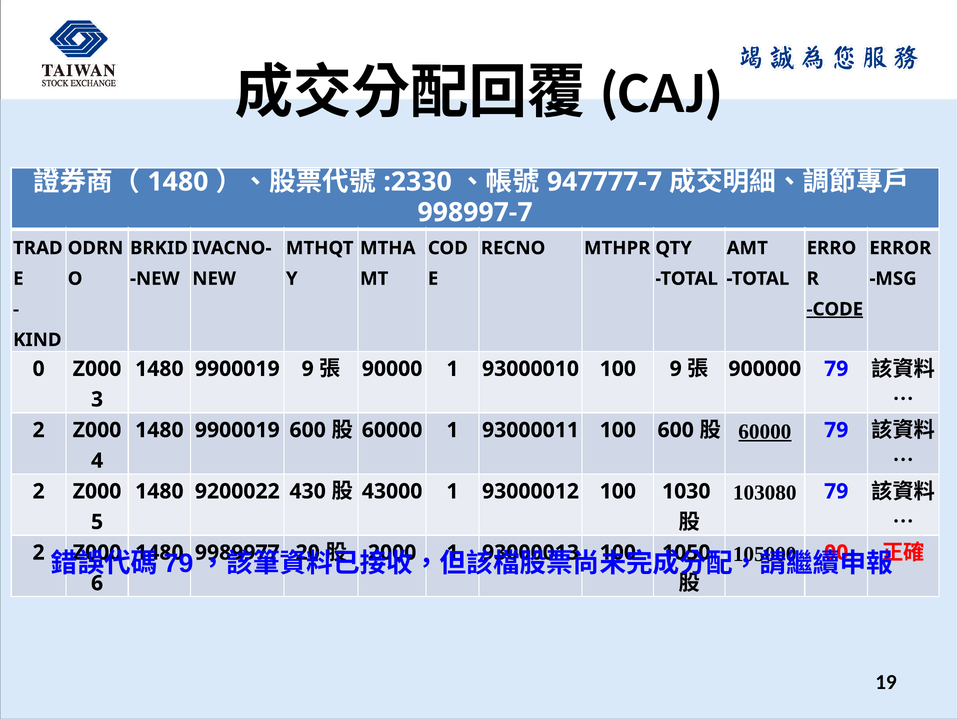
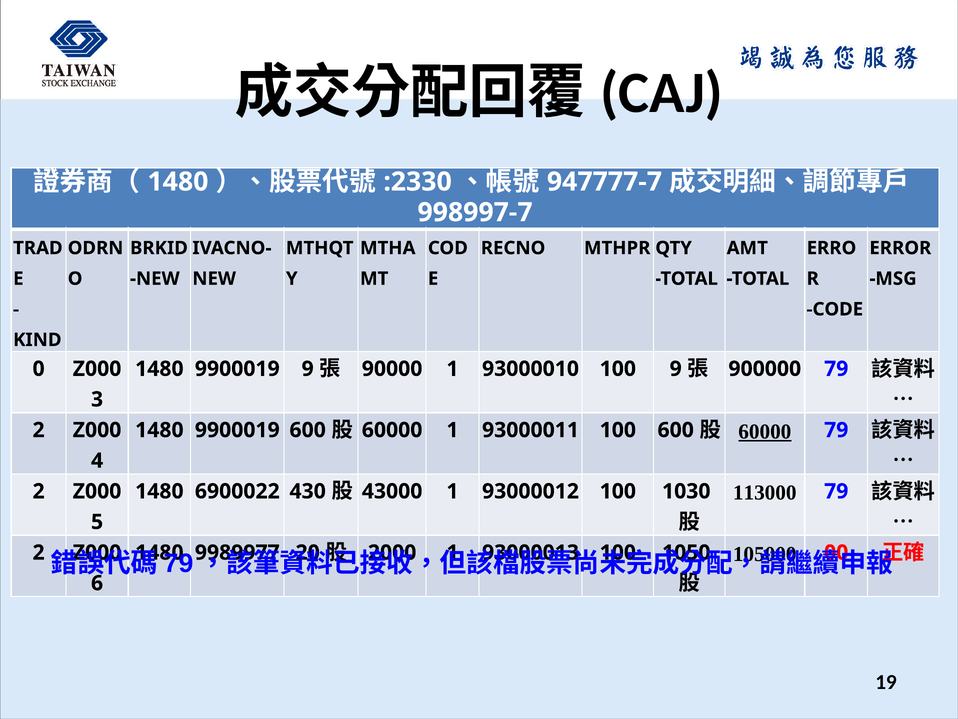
CODE underline: present -> none
103080: 103080 -> 113000
9200022: 9200022 -> 6900022
